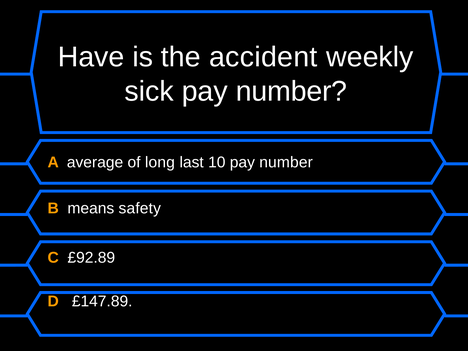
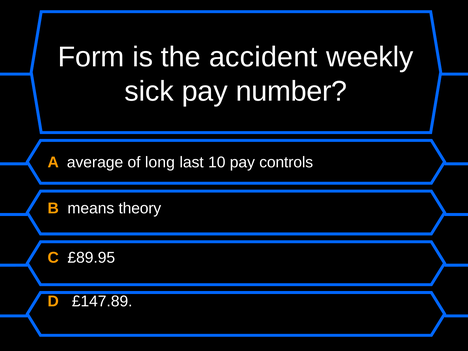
Have: Have -> Form
10 pay number: number -> controls
safety: safety -> theory
£92.89: £92.89 -> £89.95
